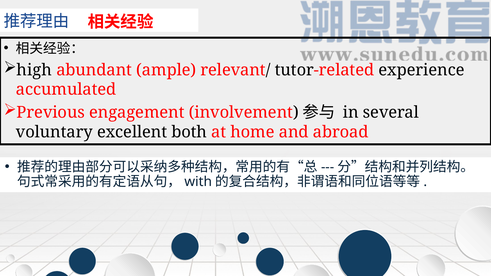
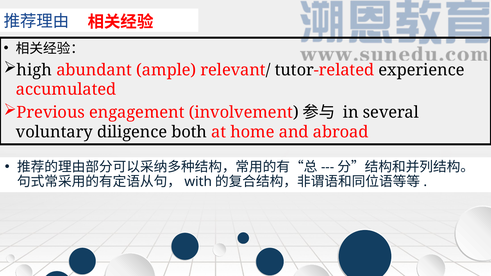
excellent: excellent -> diligence
